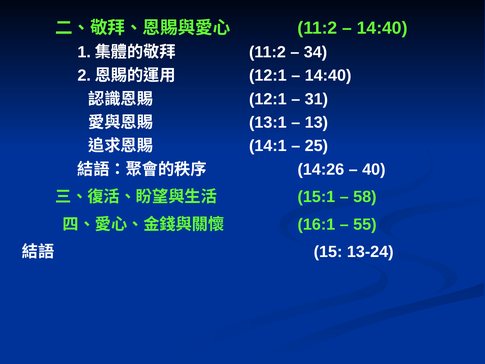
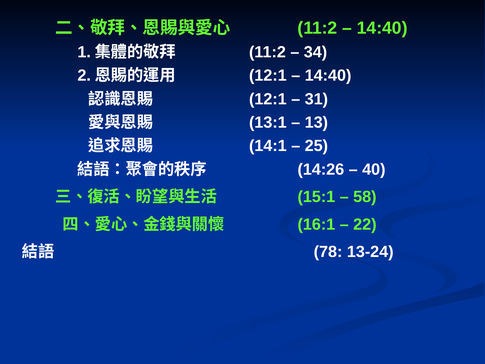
55: 55 -> 22
15: 15 -> 78
